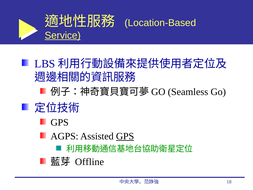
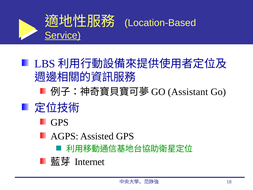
Seamless: Seamless -> Assistant
GPS at (125, 136) underline: present -> none
Offline: Offline -> Internet
